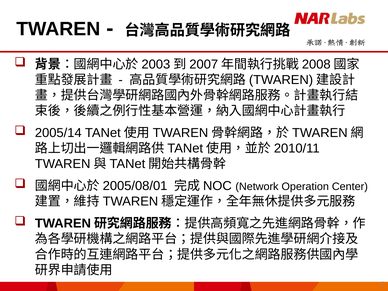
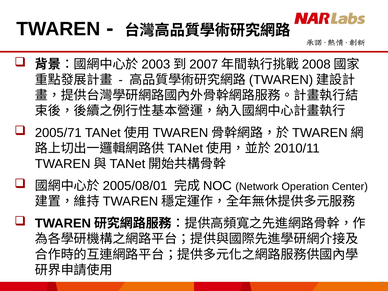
2005/14: 2005/14 -> 2005/71
